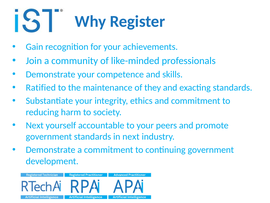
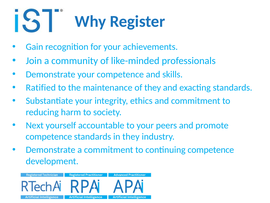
government at (49, 136): government -> competence
in next: next -> they
continuing government: government -> competence
